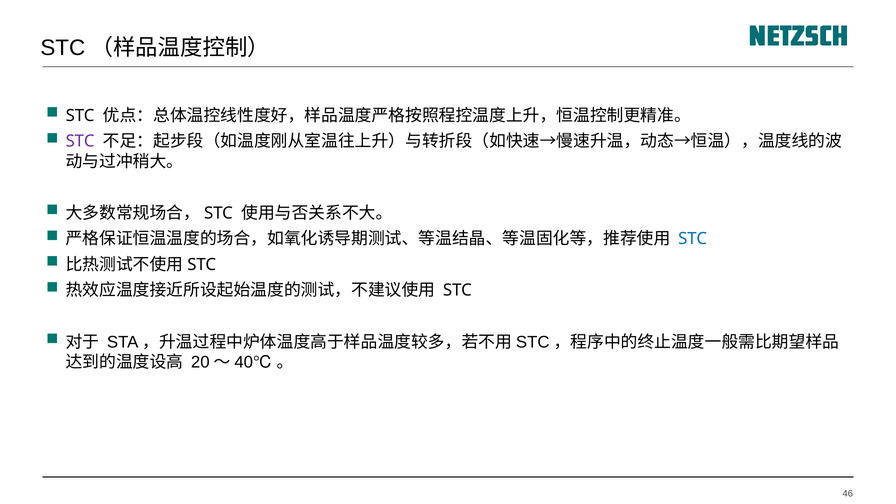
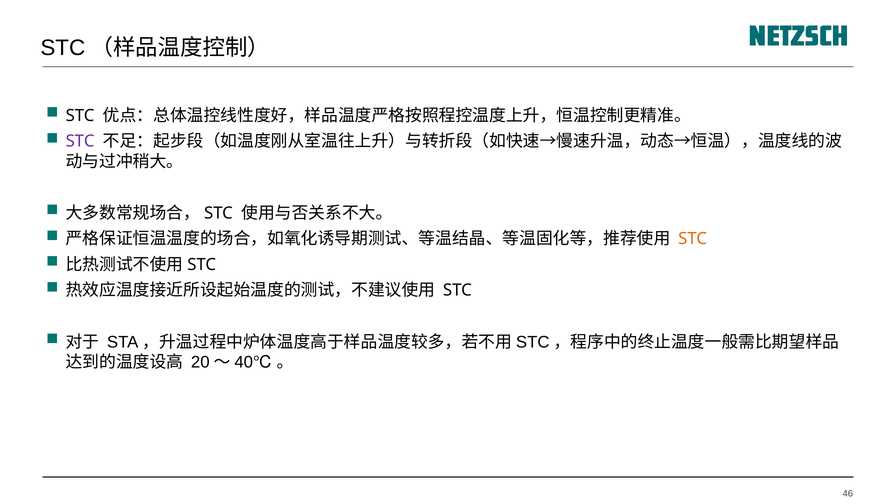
STC at (693, 239) colour: blue -> orange
